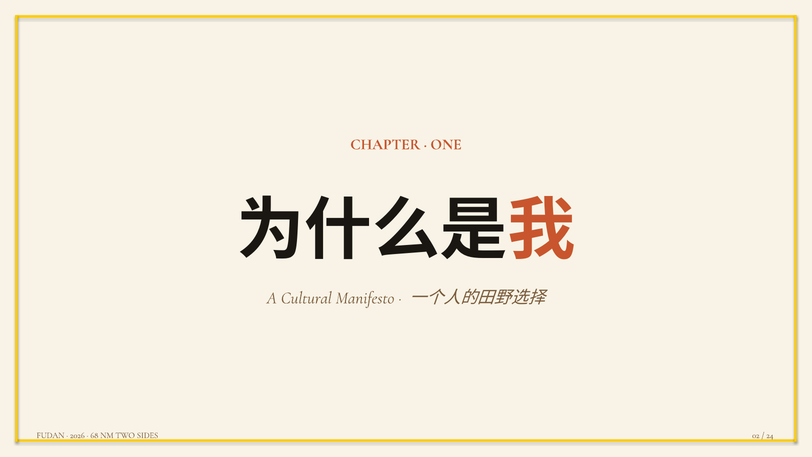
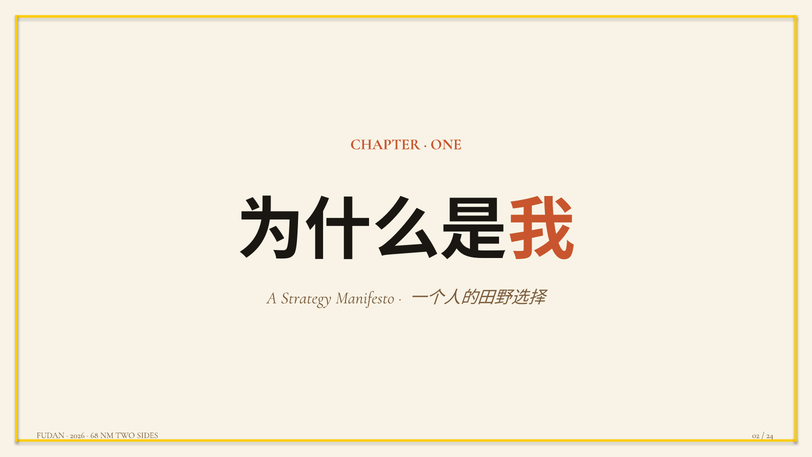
Cultural: Cultural -> Strategy
